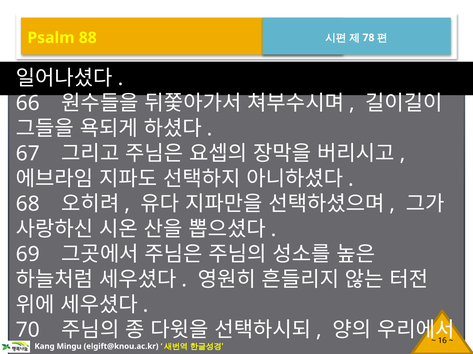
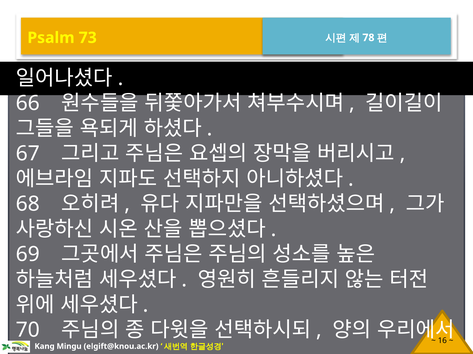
88: 88 -> 73
